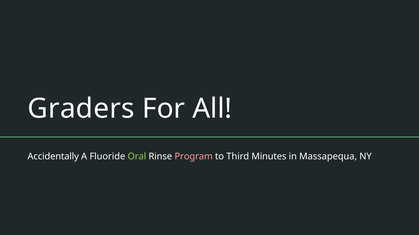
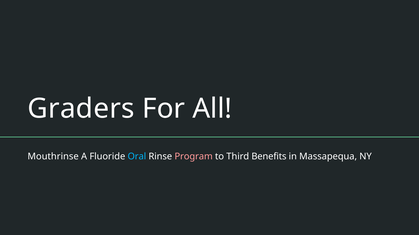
Accidentally: Accidentally -> Mouthrinse
Oral colour: light green -> light blue
Minutes: Minutes -> Benefits
